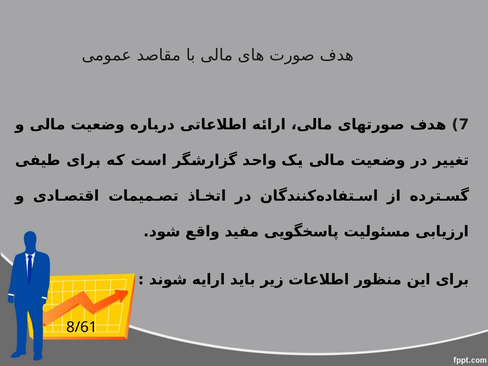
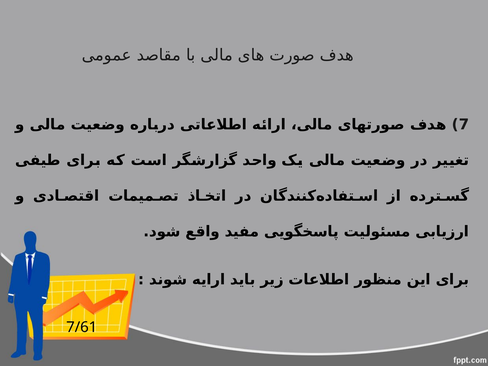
8/61: 8/61 -> 7/61
